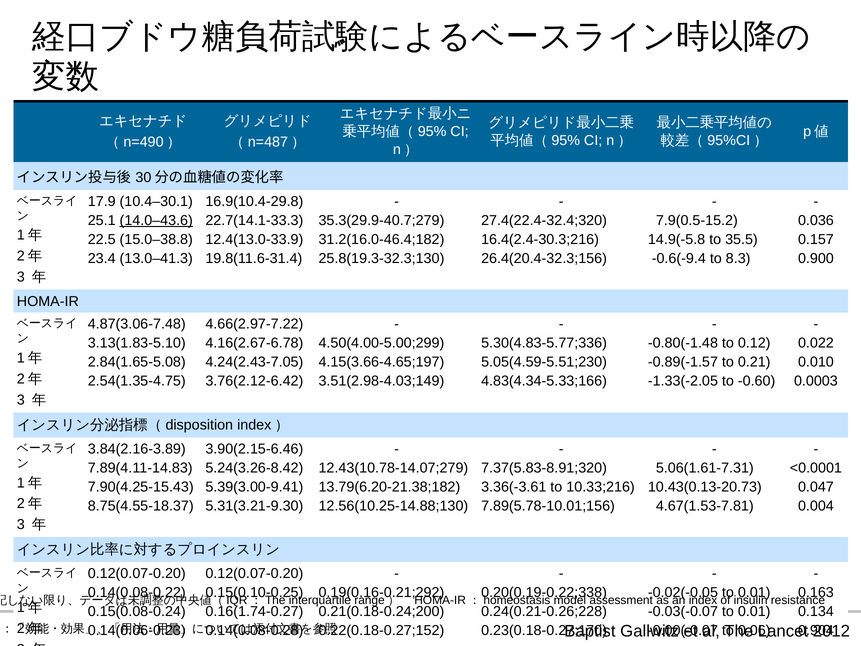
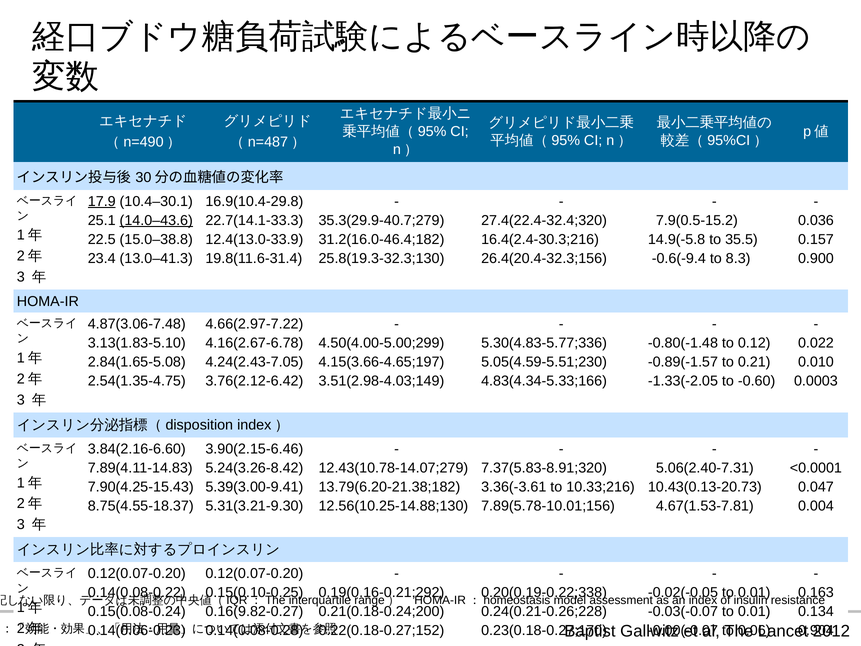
17.9 underline: none -> present
3.84(2.16-3.89: 3.84(2.16-3.89 -> 3.84(2.16-6.60
5.06(1.61-7.31: 5.06(1.61-7.31 -> 5.06(2.40-7.31
0.16(1.74-0.27: 0.16(1.74-0.27 -> 0.16(9.82-0.27
